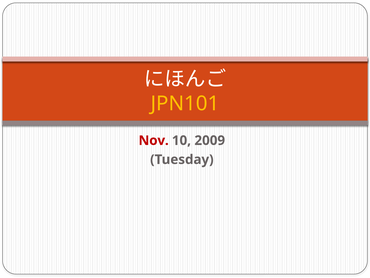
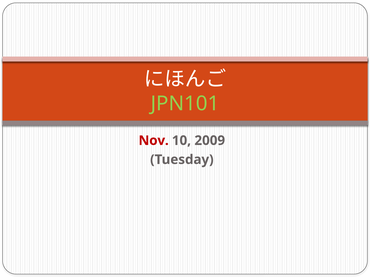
JPN101 colour: yellow -> light green
